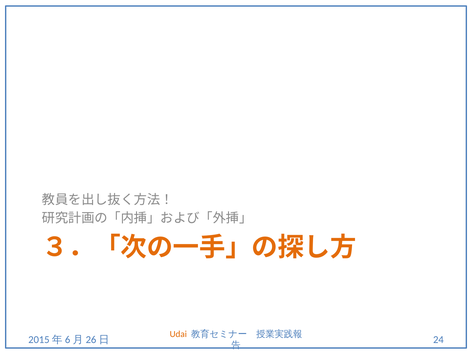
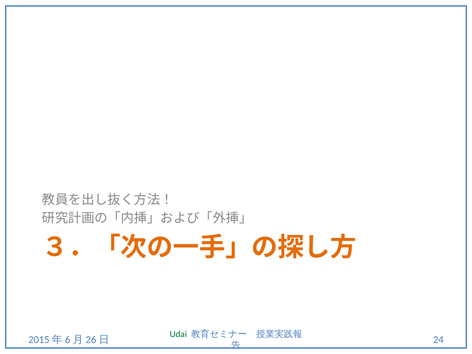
Udai colour: orange -> green
